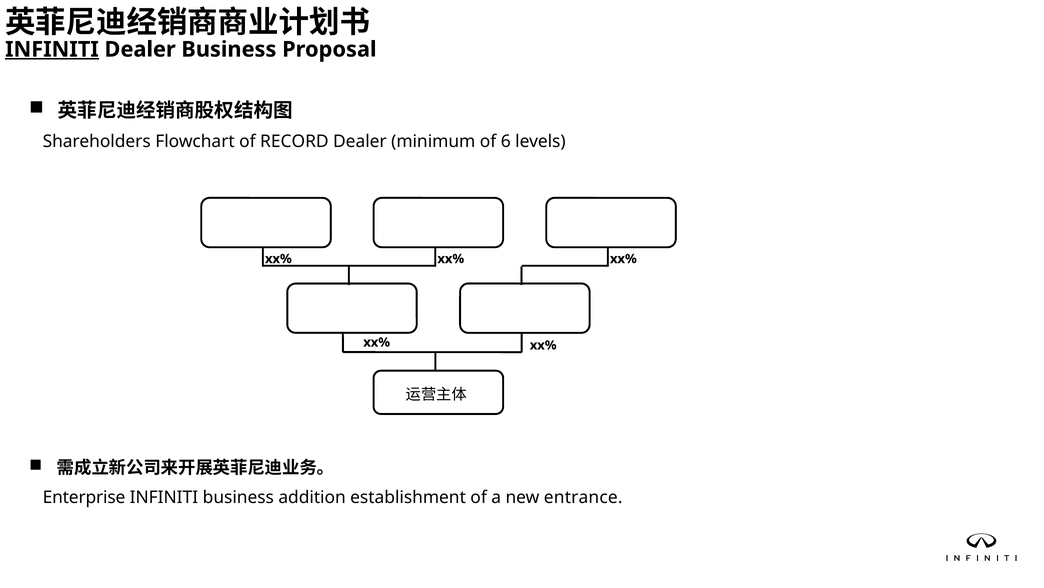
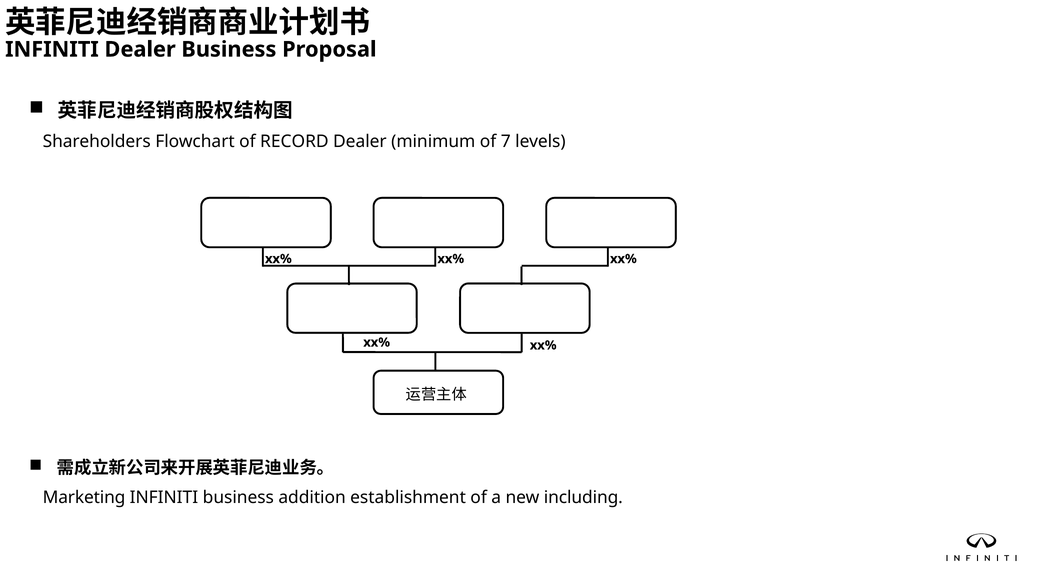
INFINITI at (52, 49) underline: present -> none
6: 6 -> 7
Enterprise: Enterprise -> Marketing
entrance: entrance -> including
